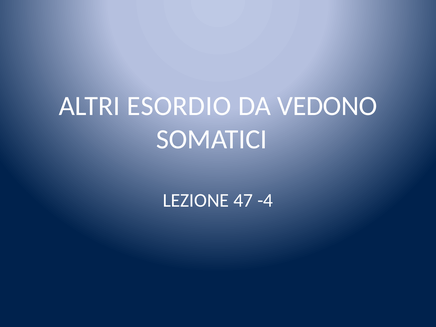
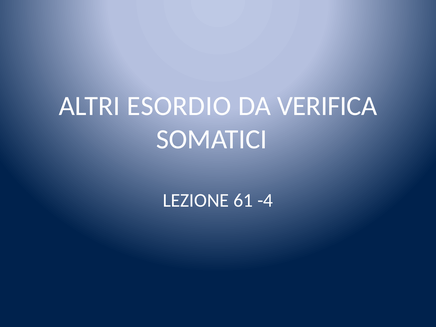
VEDONO: VEDONO -> VERIFICA
47: 47 -> 61
